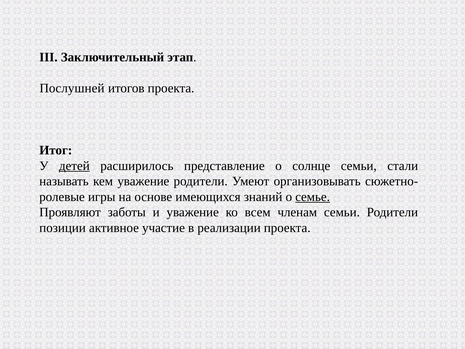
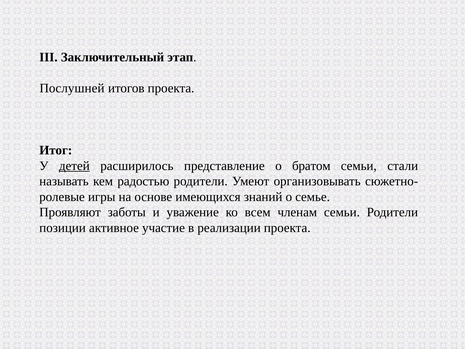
солнце: солнце -> братом
кем уважение: уважение -> радостью
семье underline: present -> none
